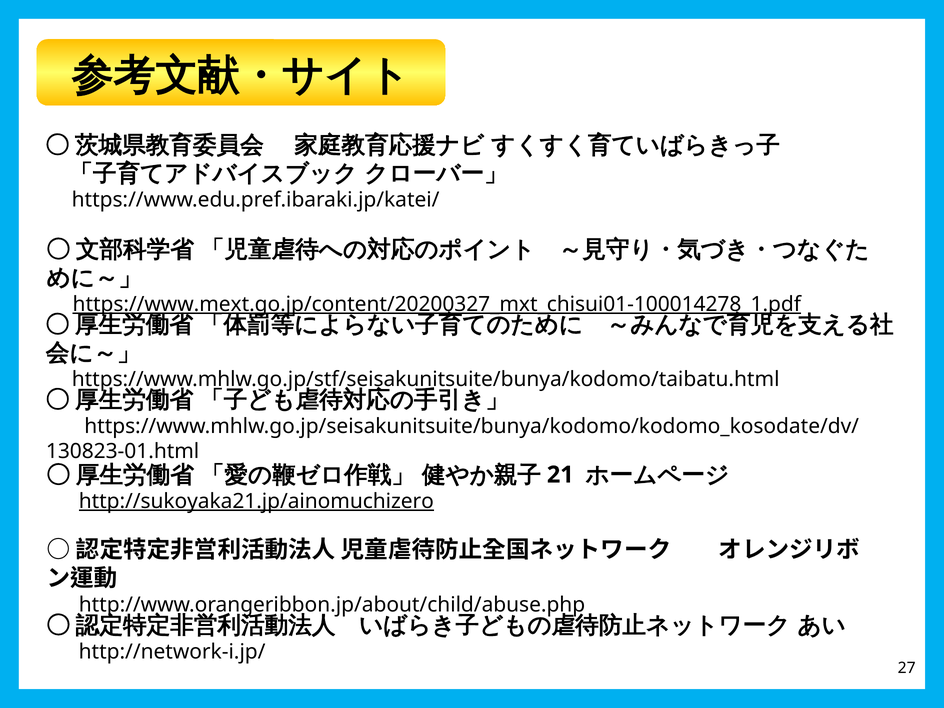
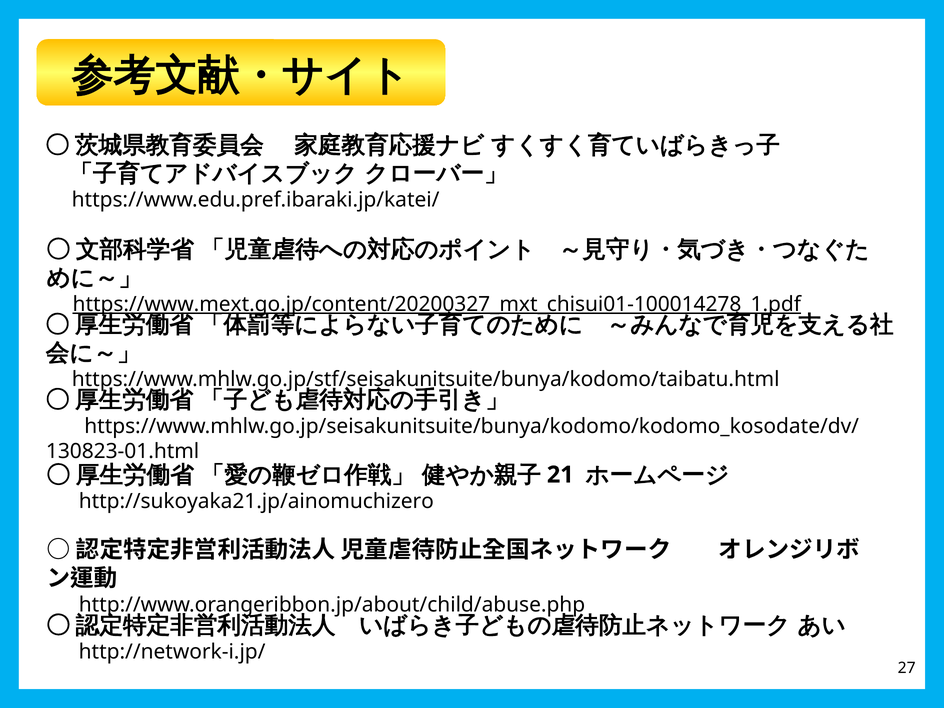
http://sukoyaka21.jp/ainomuchizero underline: present -> none
